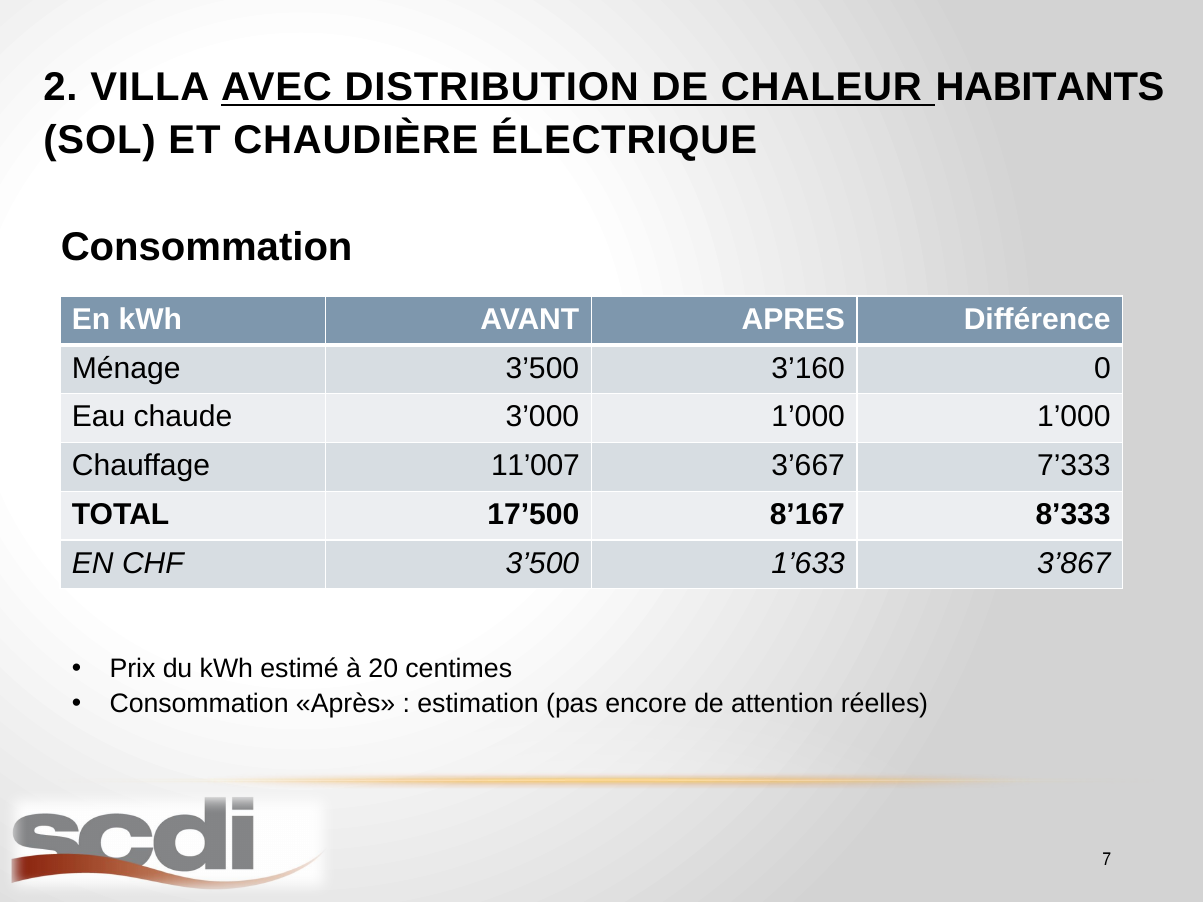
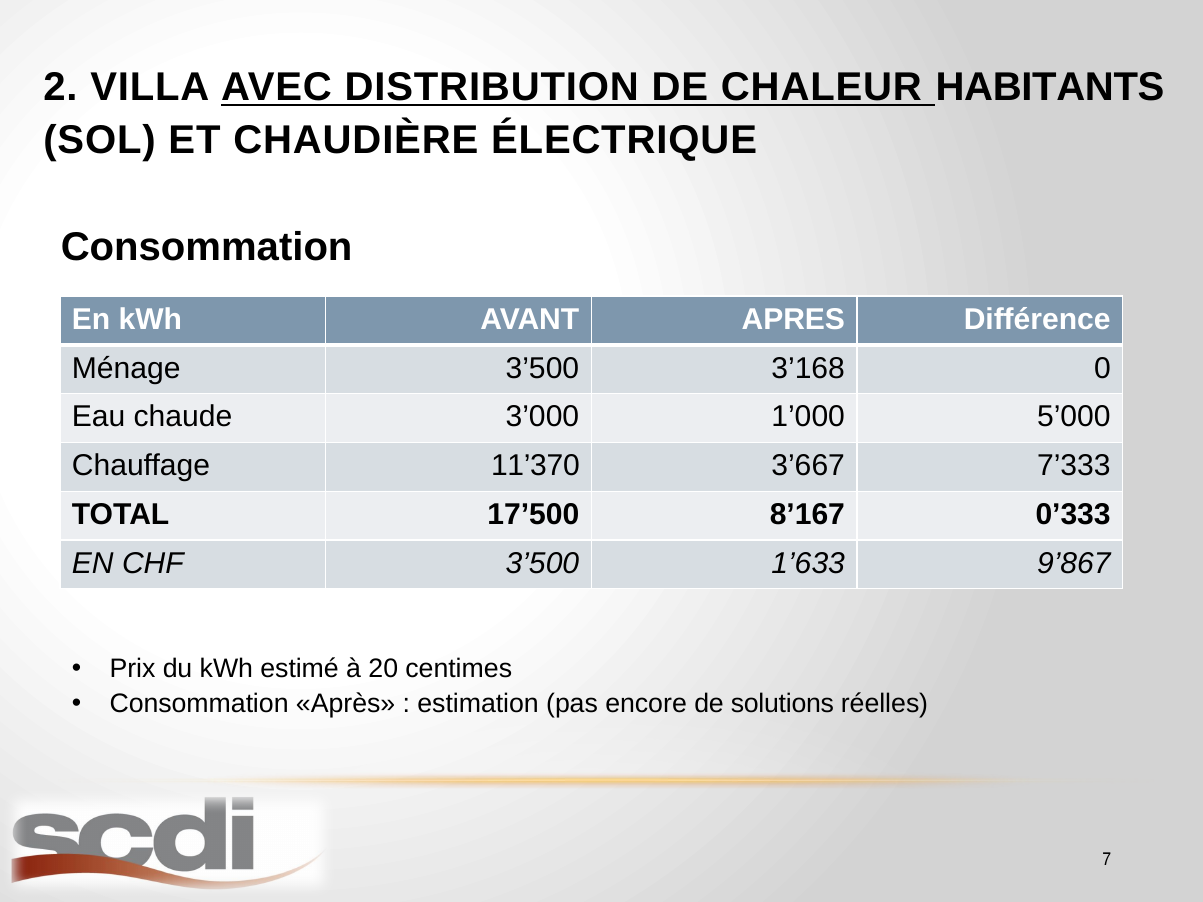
3’160: 3’160 -> 3’168
1’000 1’000: 1’000 -> 5’000
11’007: 11’007 -> 11’370
8’333: 8’333 -> 0’333
3’867: 3’867 -> 9’867
attention: attention -> solutions
